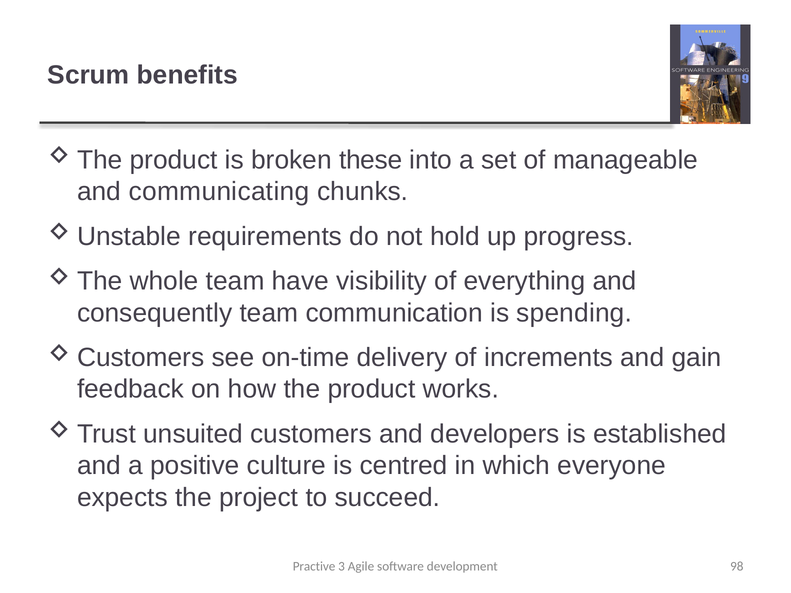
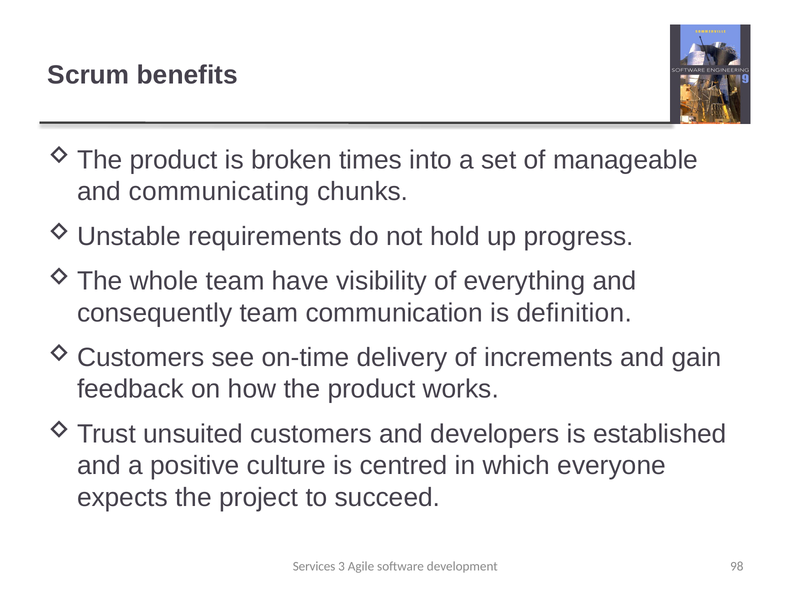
these: these -> times
spending: spending -> definition
Practive: Practive -> Services
